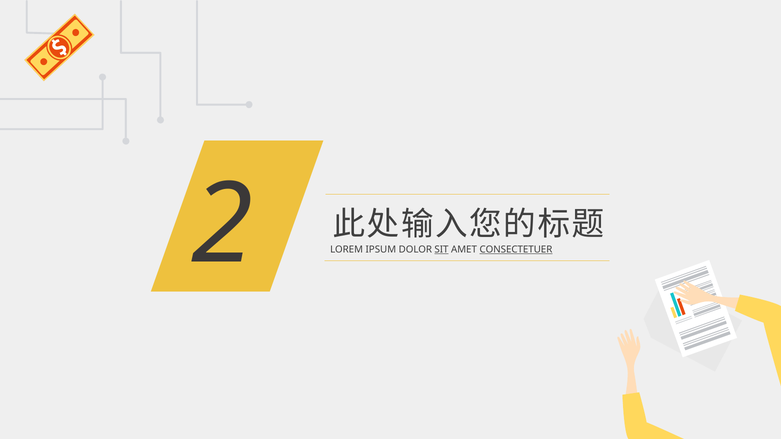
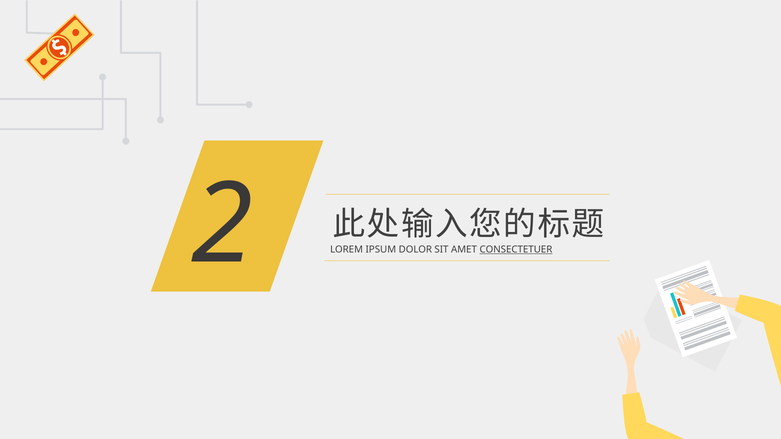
SIT underline: present -> none
